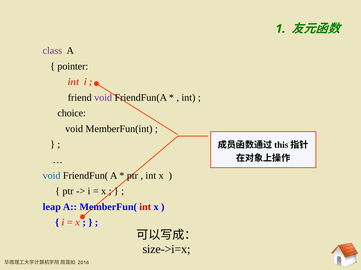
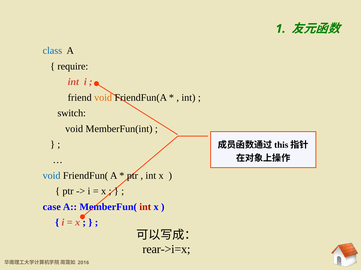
class colour: purple -> blue
pointer: pointer -> require
void at (103, 98) colour: purple -> orange
choice: choice -> switch
leap: leap -> case
size->i=x: size->i=x -> rear->i=x
